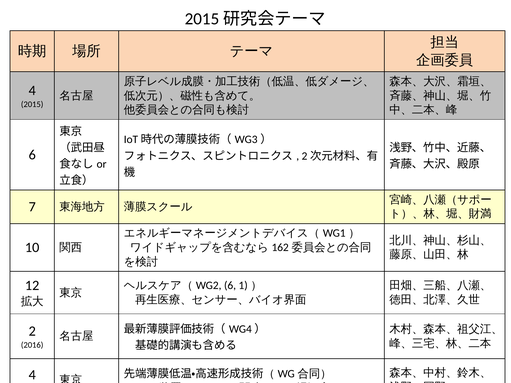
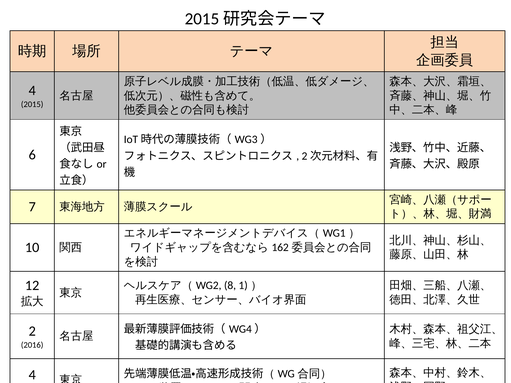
6 at (230, 286): 6 -> 8
